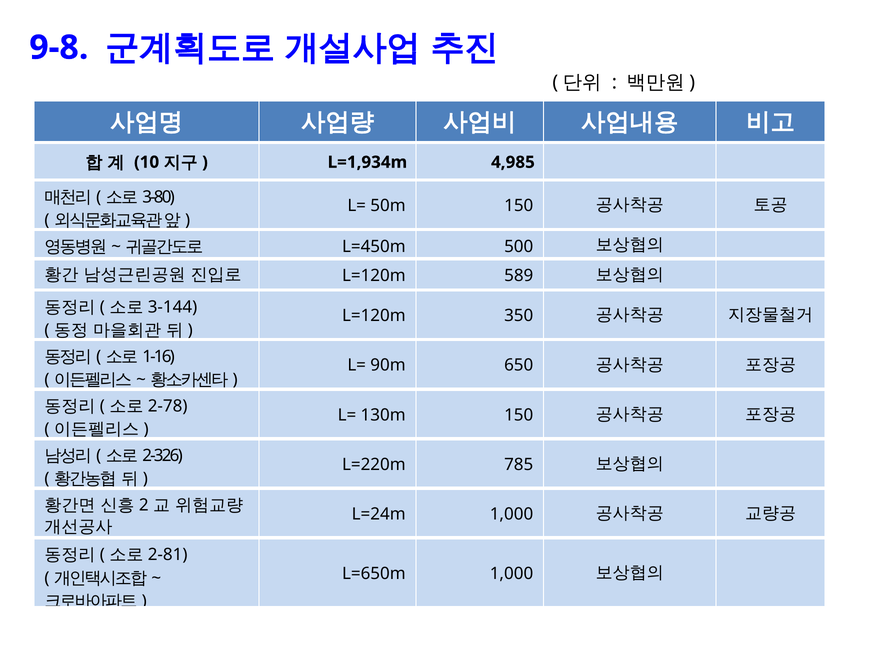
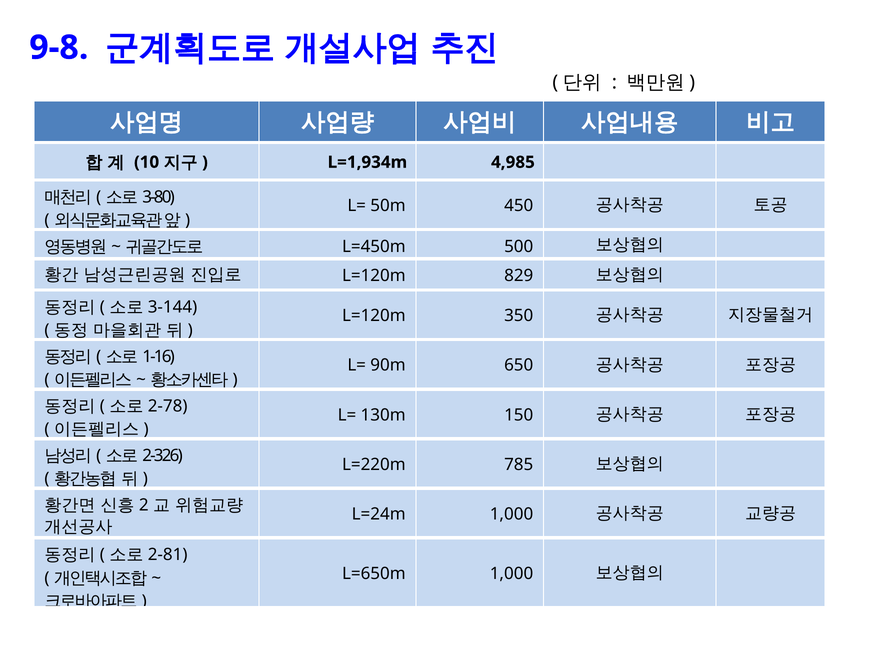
50m 150: 150 -> 450
589: 589 -> 829
